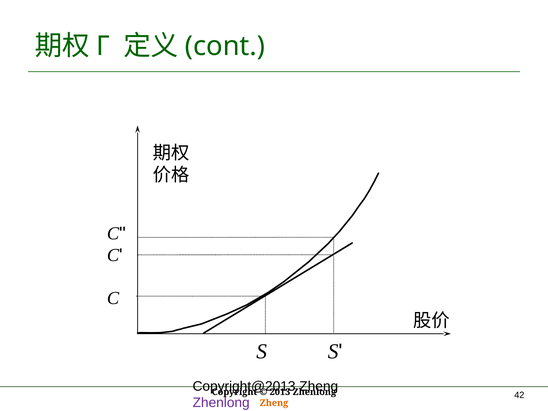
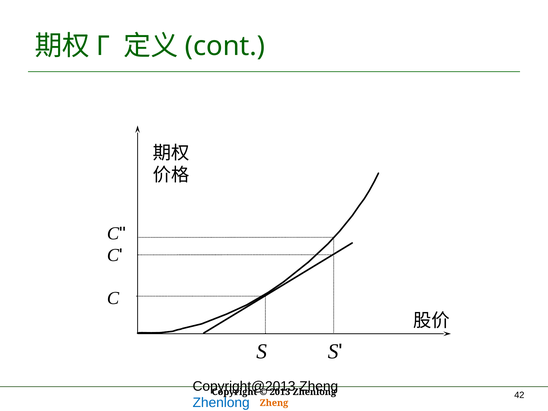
Zhenlong at (221, 403) colour: purple -> blue
